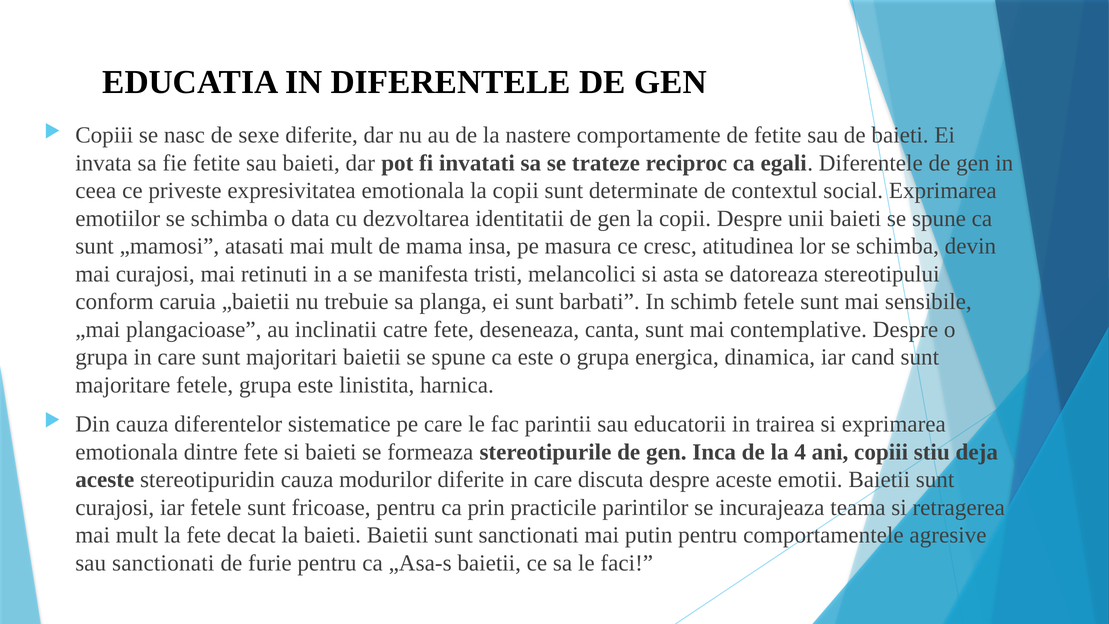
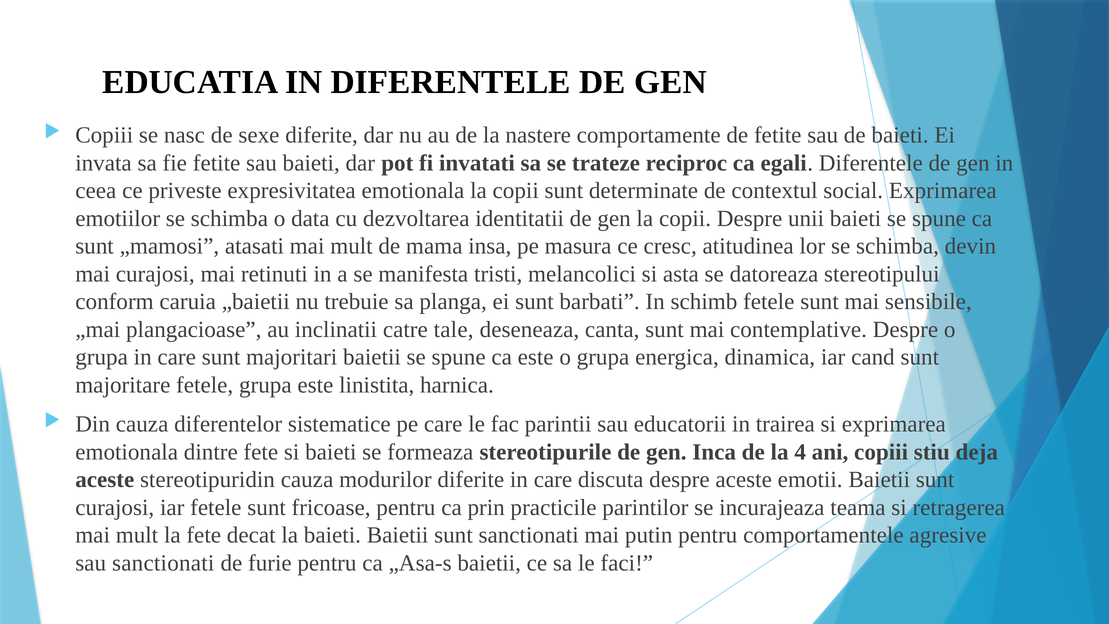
catre fete: fete -> tale
